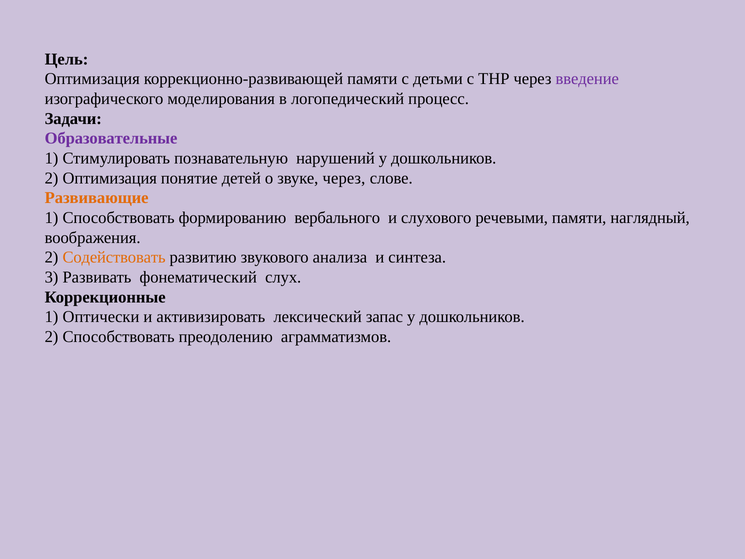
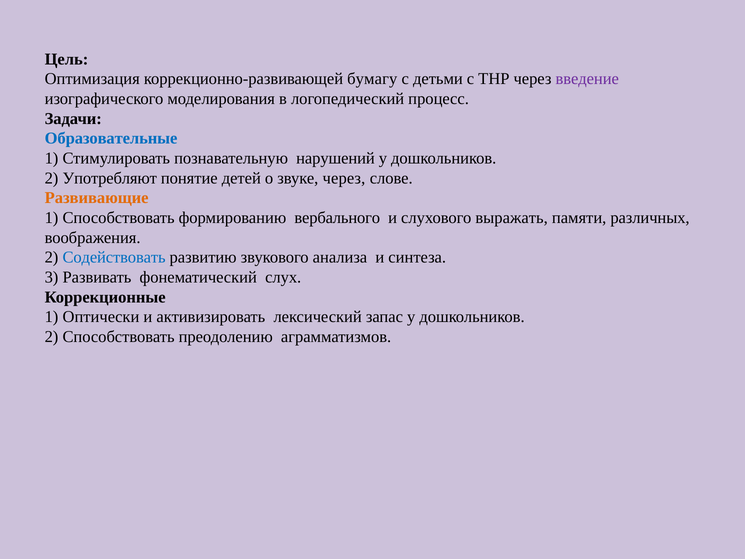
коррекционно-развивающей памяти: памяти -> бумагу
Образовательные colour: purple -> blue
2 Оптимизация: Оптимизация -> Употребляют
речевыми: речевыми -> выражать
наглядный: наглядный -> различных
Содействовать colour: orange -> blue
